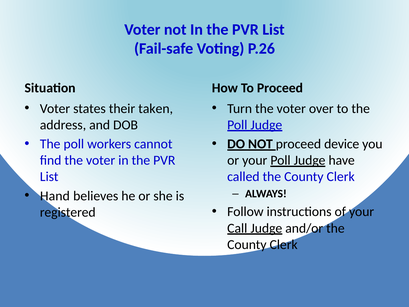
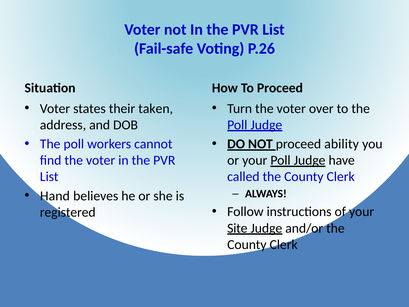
device: device -> ability
Call: Call -> Site
